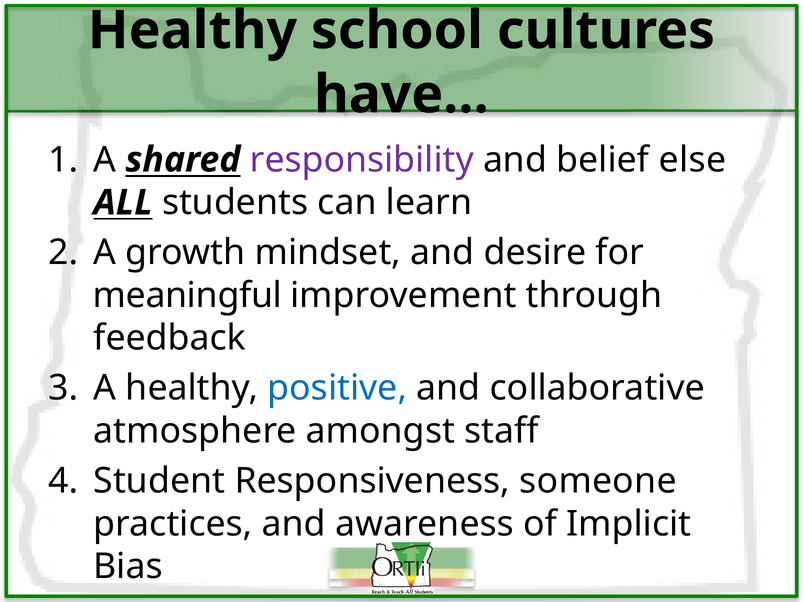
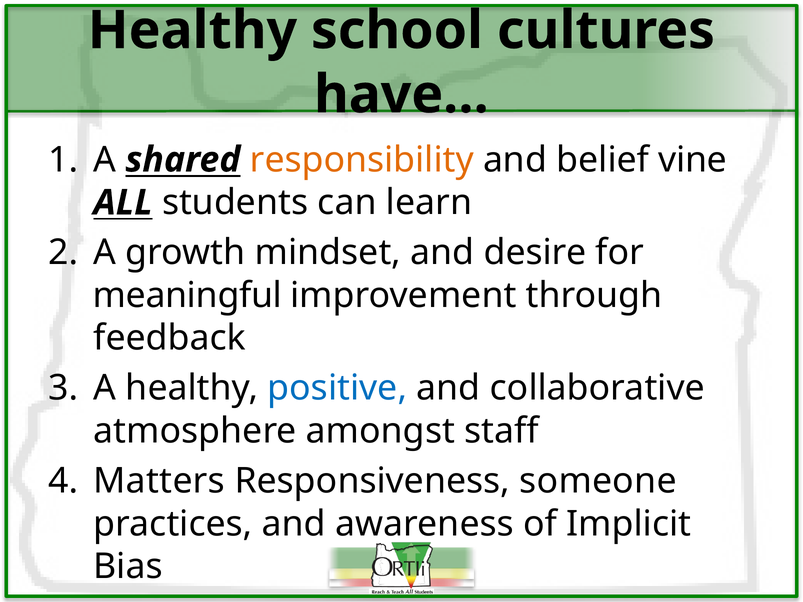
responsibility colour: purple -> orange
else: else -> vine
Student: Student -> Matters
